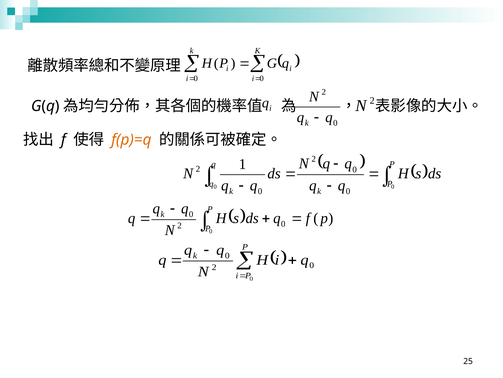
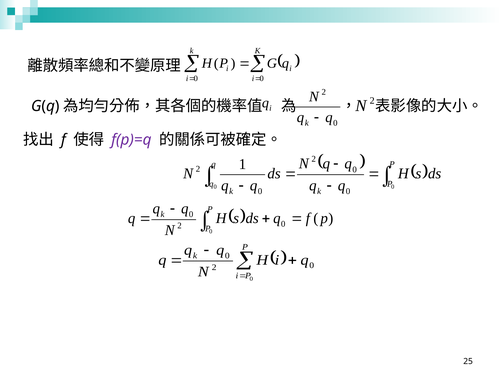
f(p)=q colour: orange -> purple
